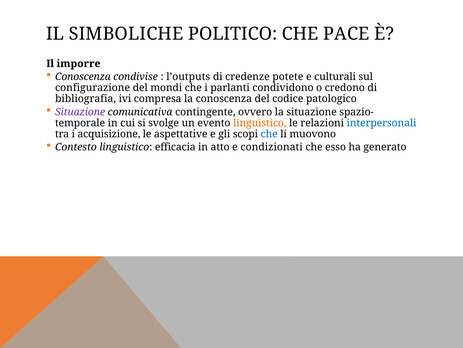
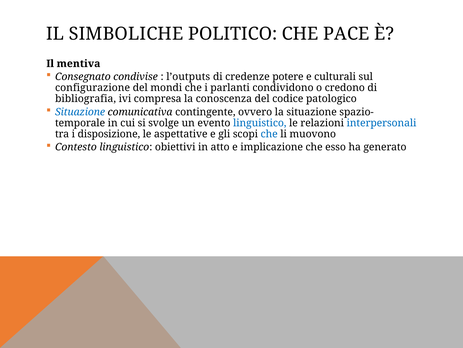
imporre: imporre -> mentiva
Conoscenza at (83, 77): Conoscenza -> Consegnato
potete: potete -> potere
Situazione at (80, 112) colour: purple -> blue
linguistico at (260, 123) colour: orange -> blue
acquisizione: acquisizione -> disposizione
efficacia: efficacia -> obiettivi
condizionati: condizionati -> implicazione
